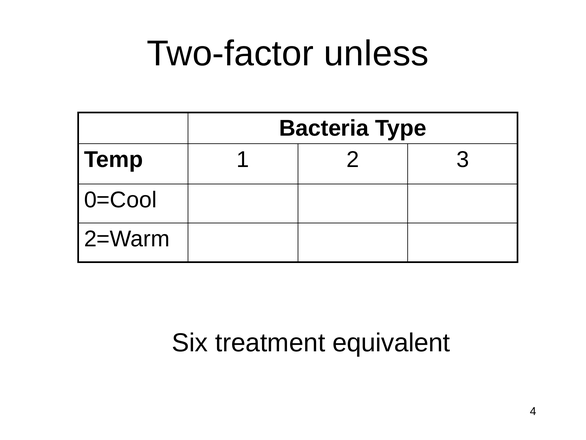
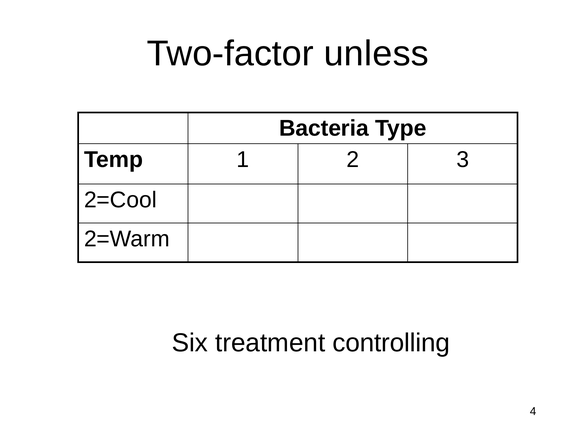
0=Cool: 0=Cool -> 2=Cool
equivalent: equivalent -> controlling
